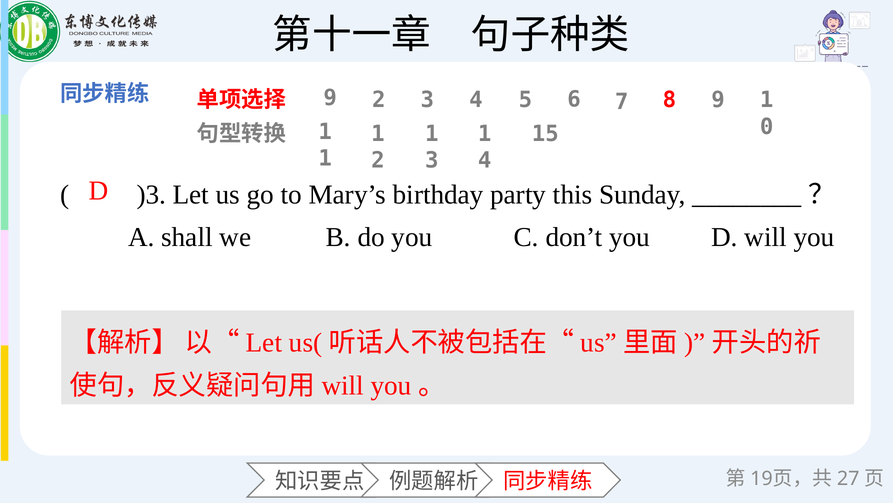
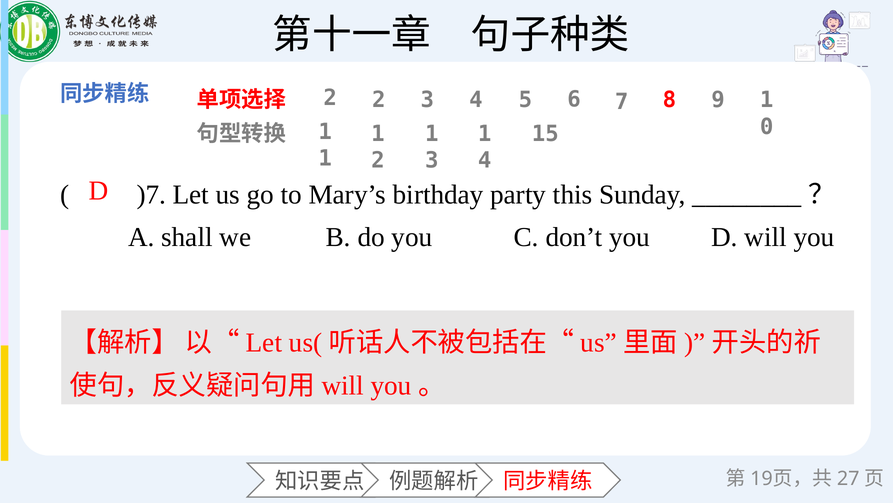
9 at (330, 98): 9 -> 2
)3: )3 -> )7
